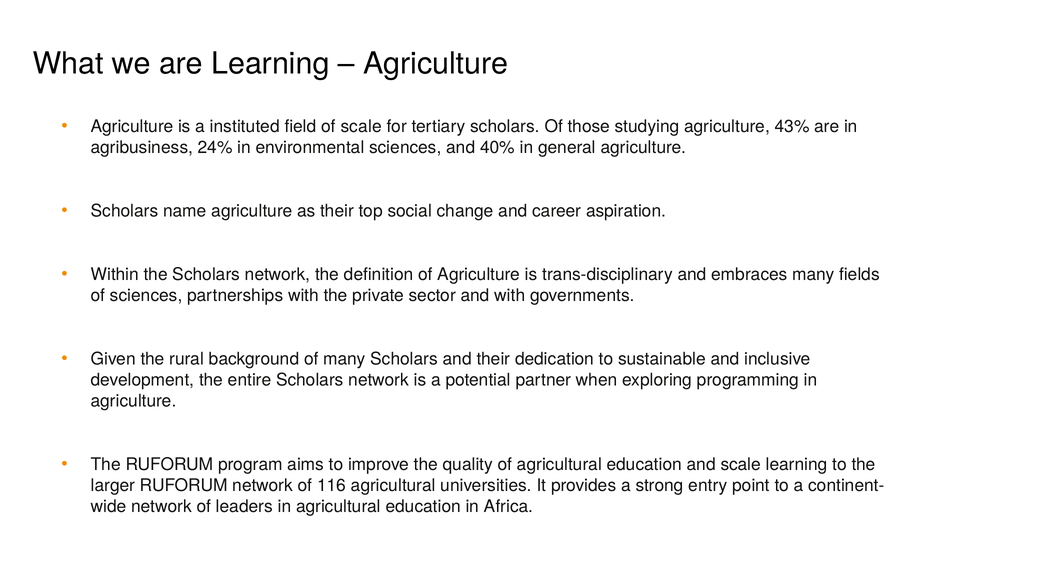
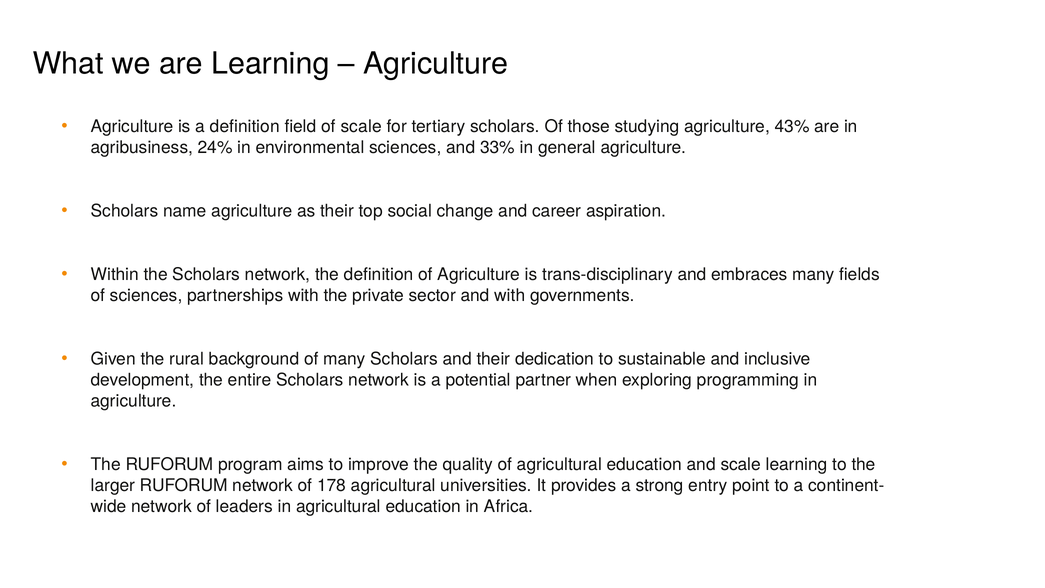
a instituted: instituted -> definition
40%: 40% -> 33%
116: 116 -> 178
